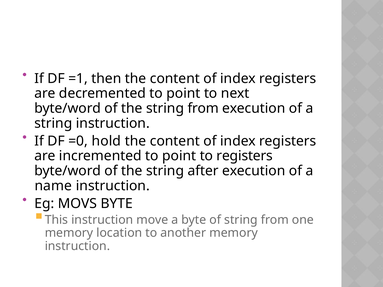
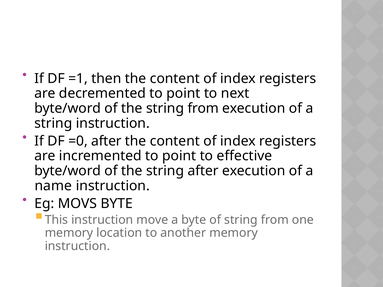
=0 hold: hold -> after
to registers: registers -> effective
